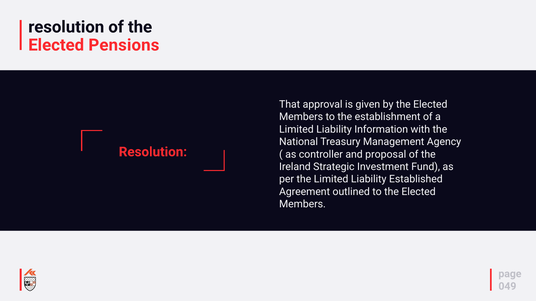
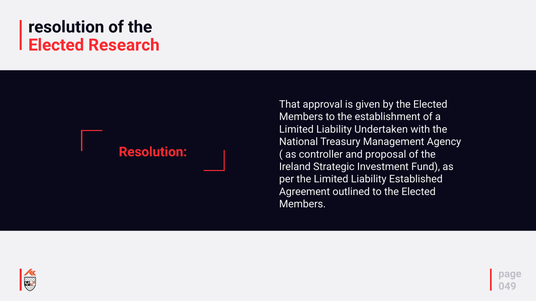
Pensions: Pensions -> Research
Information: Information -> Undertaken
